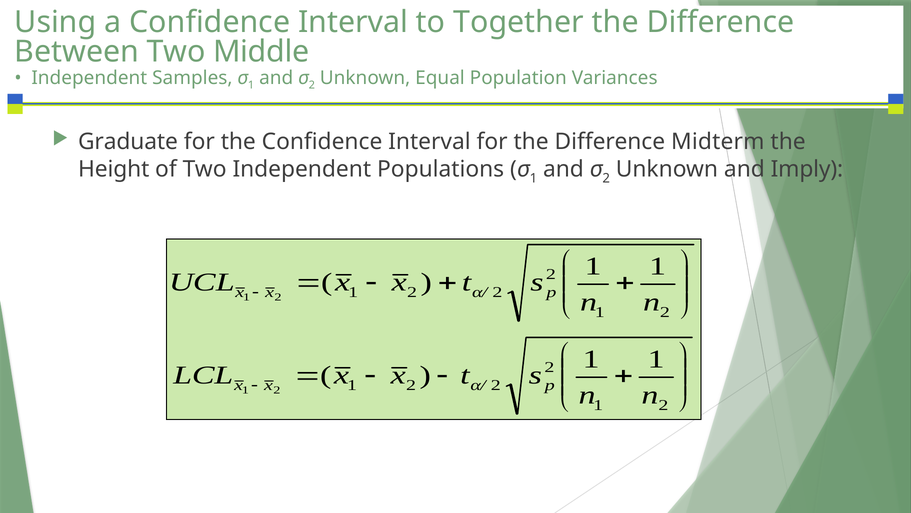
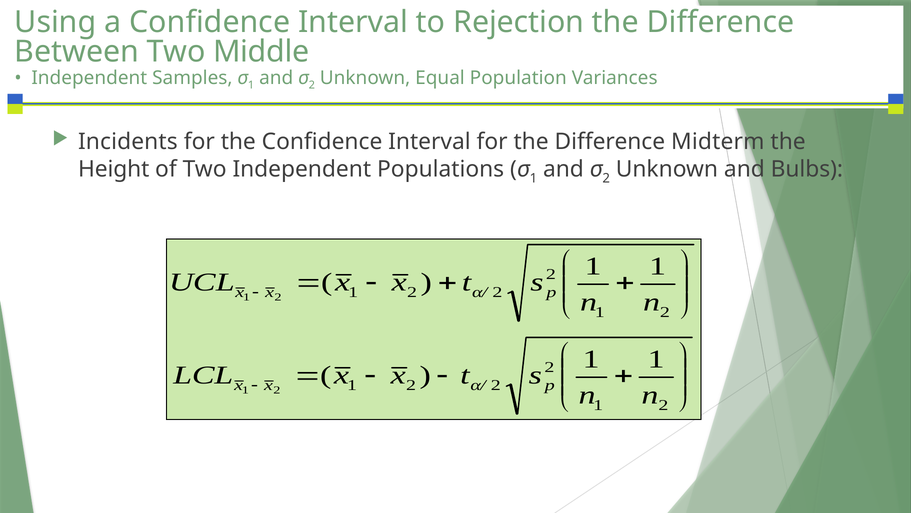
Together: Together -> Rejection
Graduate: Graduate -> Incidents
Imply: Imply -> Bulbs
